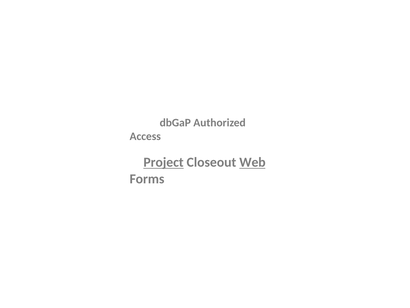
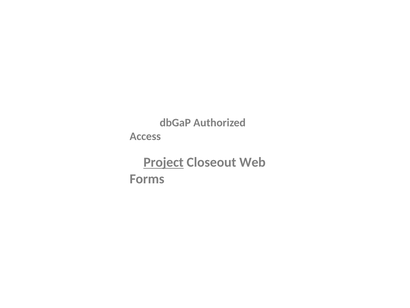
Web underline: present -> none
